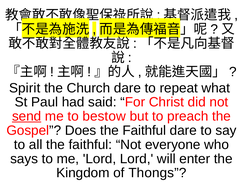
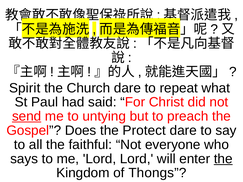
bestow: bestow -> untying
Does the Faithful: Faithful -> Protect
the at (223, 159) underline: none -> present
